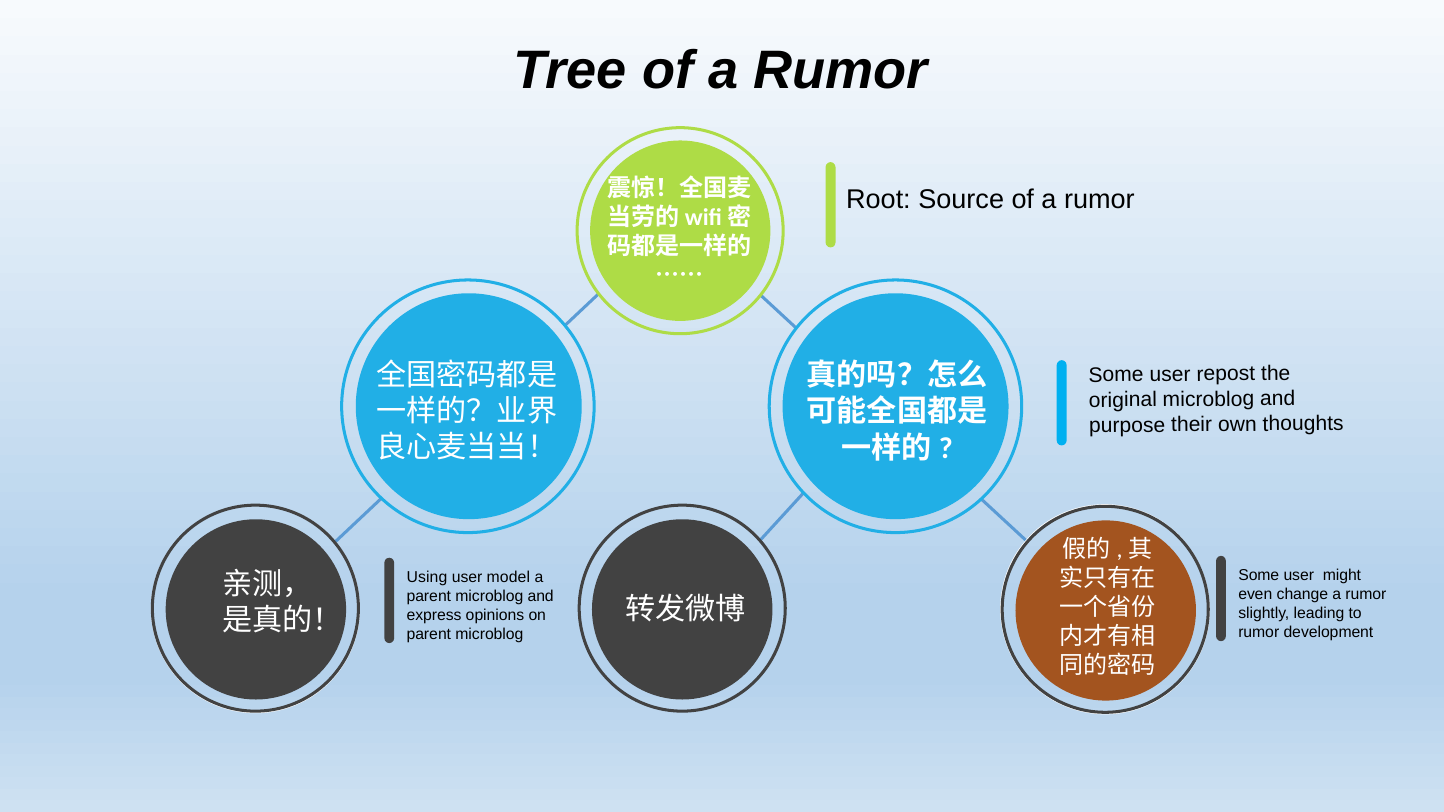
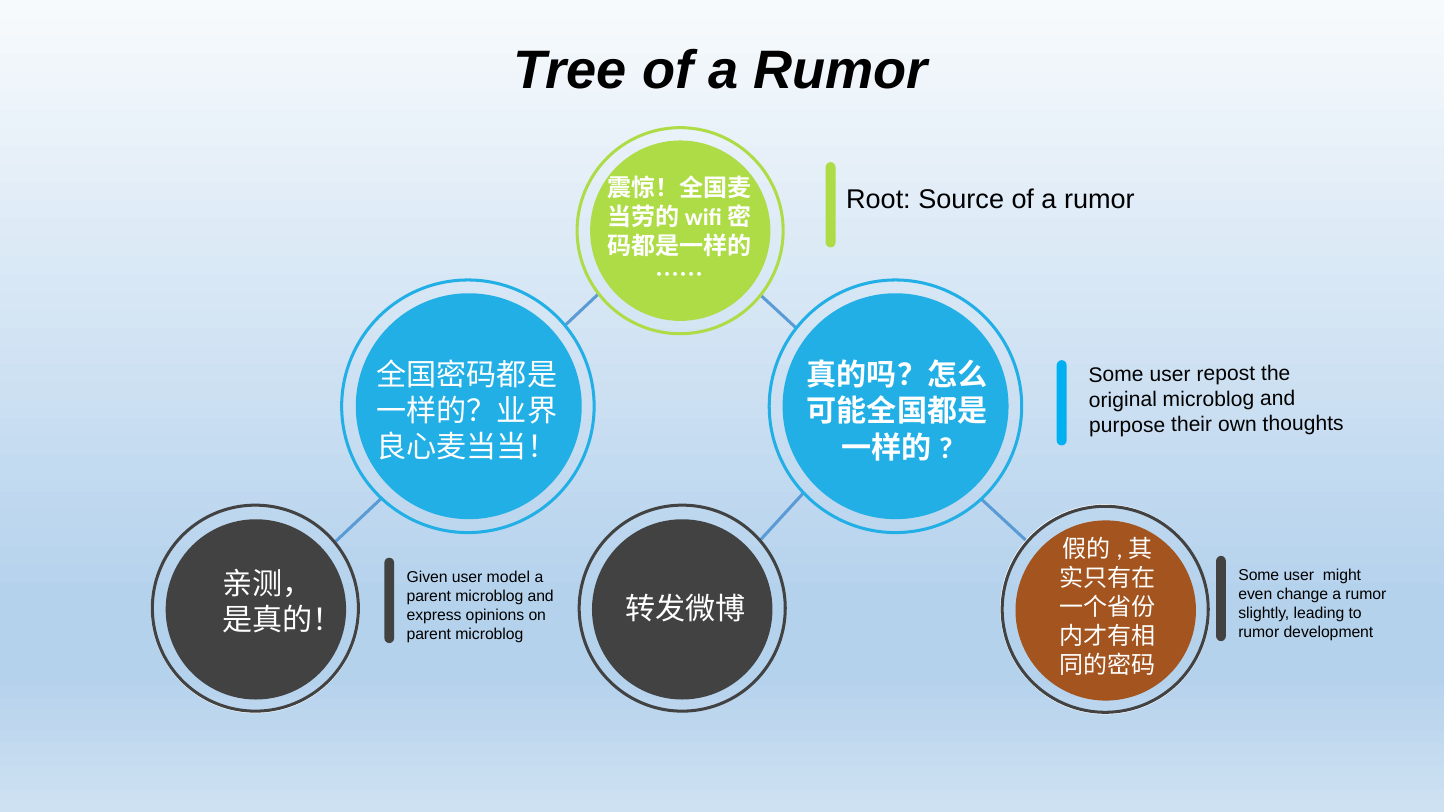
Using: Using -> Given
